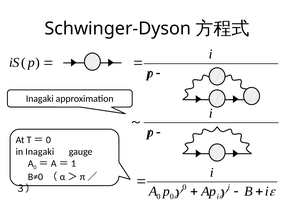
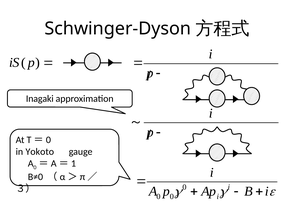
in Inagaki: Inagaki -> Yokoto
